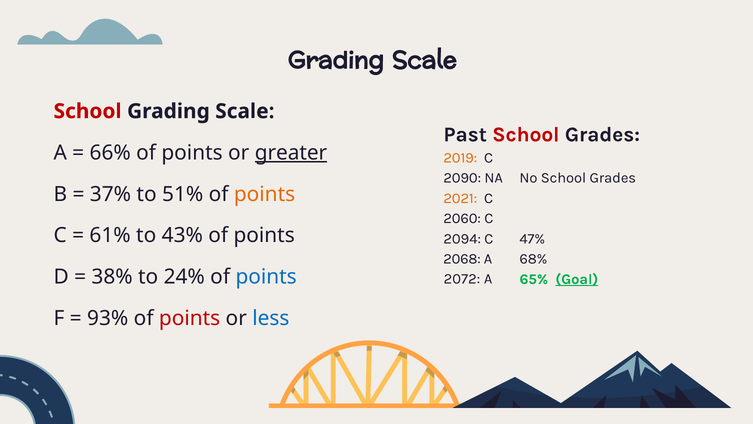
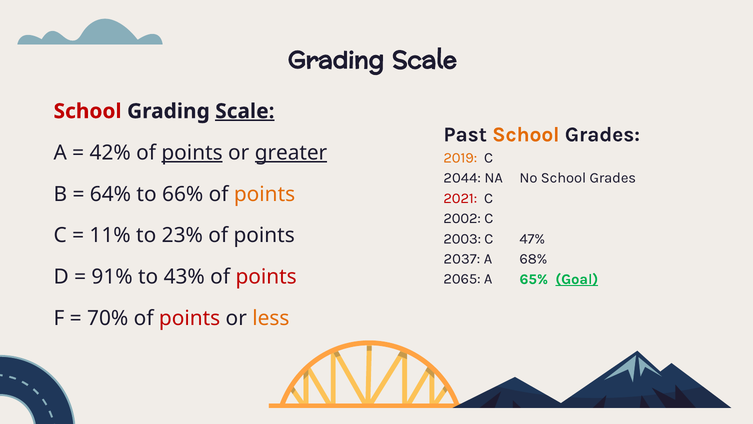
Scale at (245, 111) underline: none -> present
School at (526, 134) colour: red -> orange
66%: 66% -> 42%
points at (192, 153) underline: none -> present
2090: 2090 -> 2044
37%: 37% -> 64%
51%: 51% -> 66%
2021 colour: orange -> red
2060: 2060 -> 2002
61%: 61% -> 11%
43%: 43% -> 23%
2094: 2094 -> 2003
2068: 2068 -> 2037
38%: 38% -> 91%
24%: 24% -> 43%
points at (266, 277) colour: blue -> red
2072: 2072 -> 2065
93%: 93% -> 70%
less colour: blue -> orange
